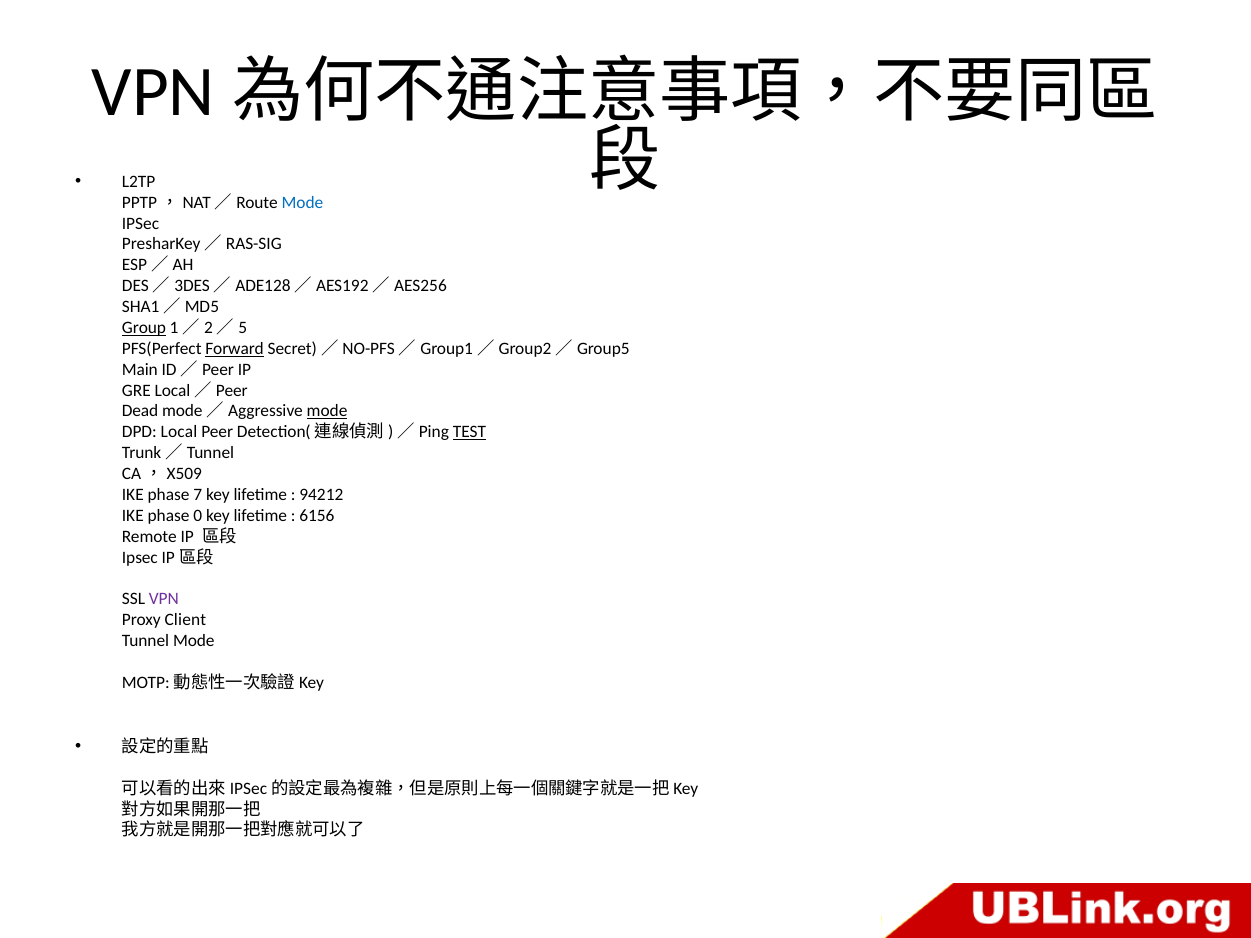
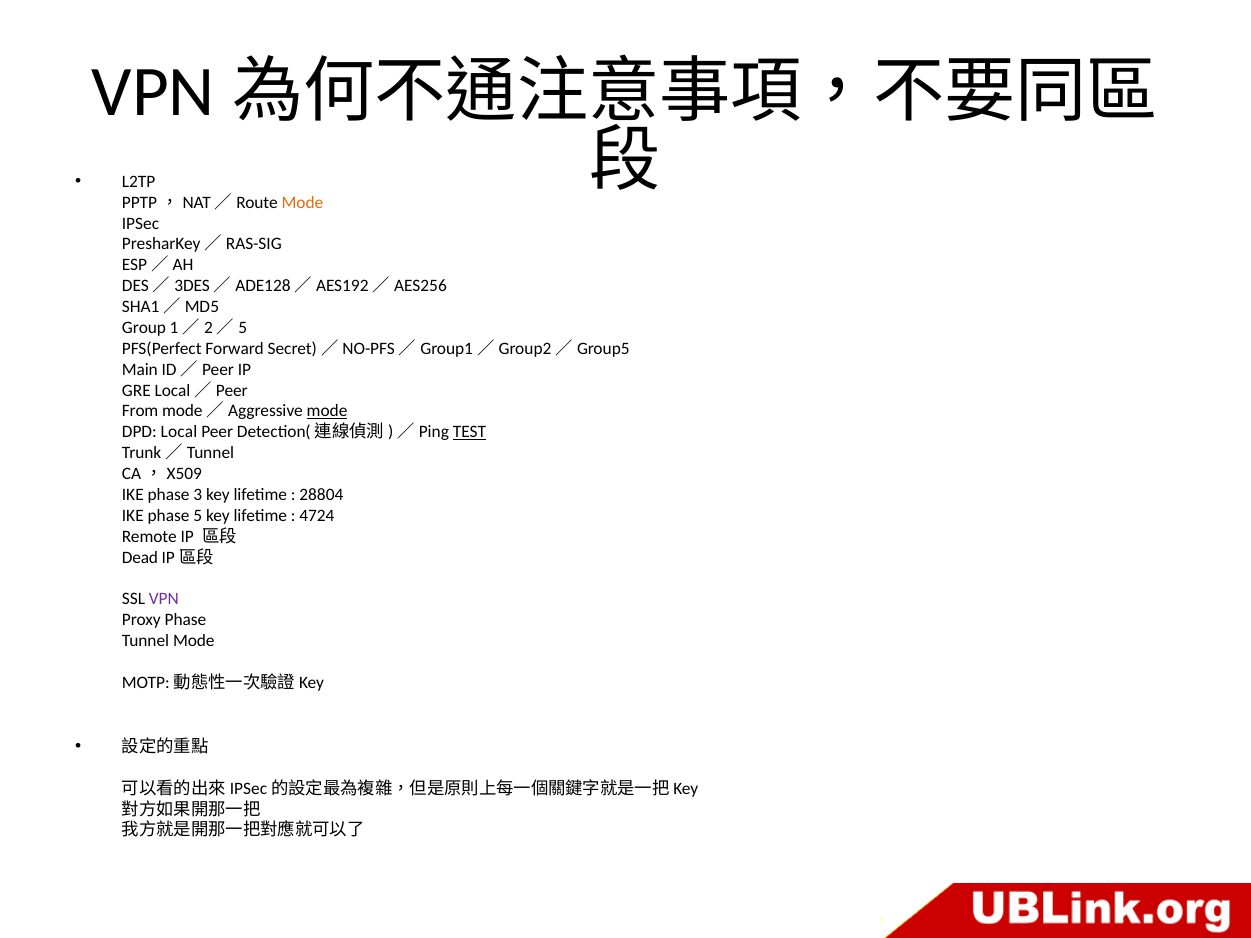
Mode at (302, 203) colour: blue -> orange
Group underline: present -> none
Forward underline: present -> none
Dead: Dead -> From
7: 7 -> 3
94212: 94212 -> 28804
0: 0 -> 5
6156: 6156 -> 4724
Ipsec at (140, 558): Ipsec -> Dead
Proxy Client: Client -> Phase
